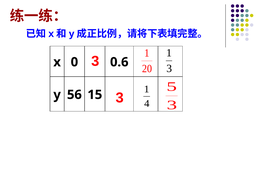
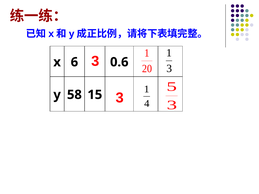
0: 0 -> 6
56: 56 -> 58
